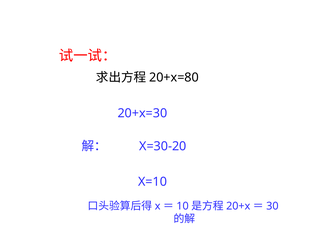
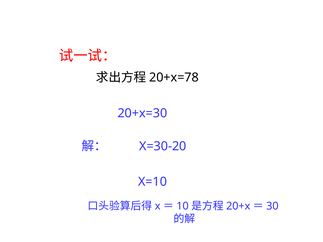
20+x=80: 20+x=80 -> 20+x=78
